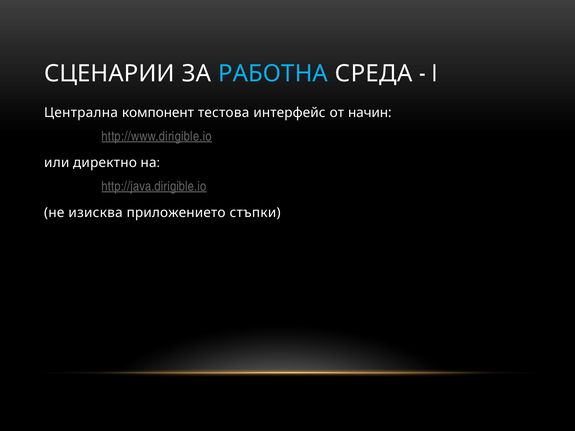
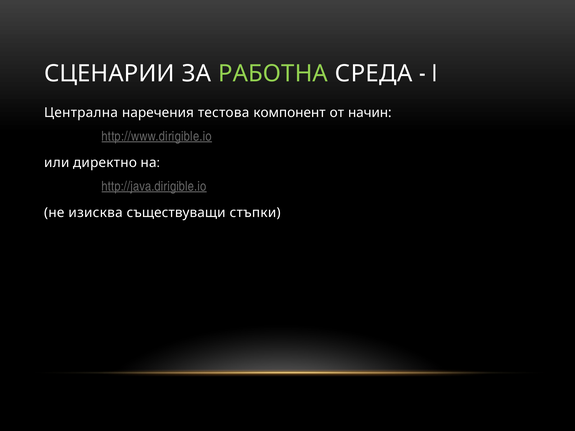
РАБОТНА colour: light blue -> light green
компонент: компонент -> наречения
интерфейс: интерфейс -> компонент
приложението: приложението -> съществуващи
